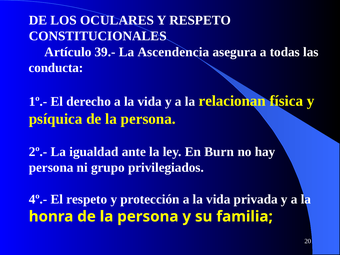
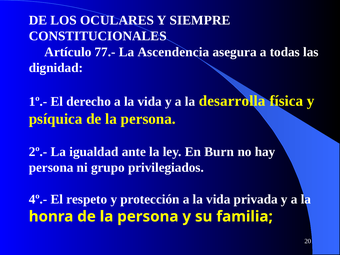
Y RESPETO: RESPETO -> SIEMPRE
39.-: 39.- -> 77.-
conducta: conducta -> dignidad
relacionan: relacionan -> desarrolla
